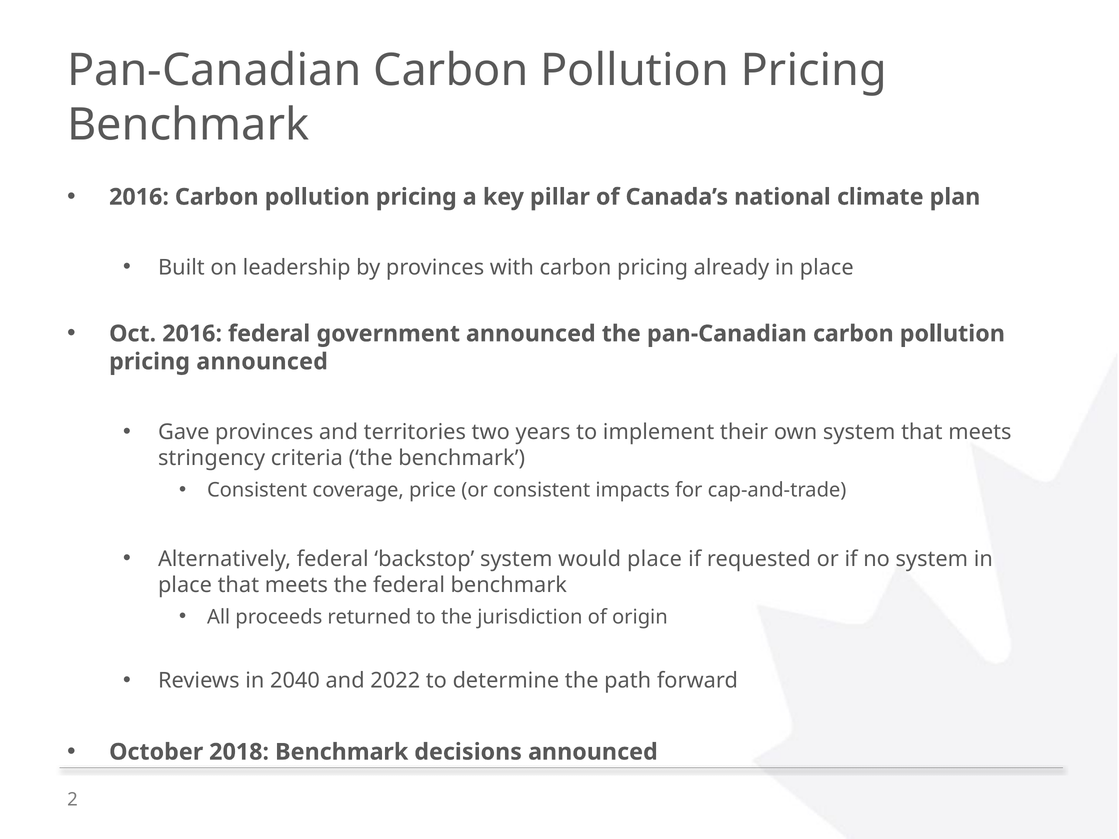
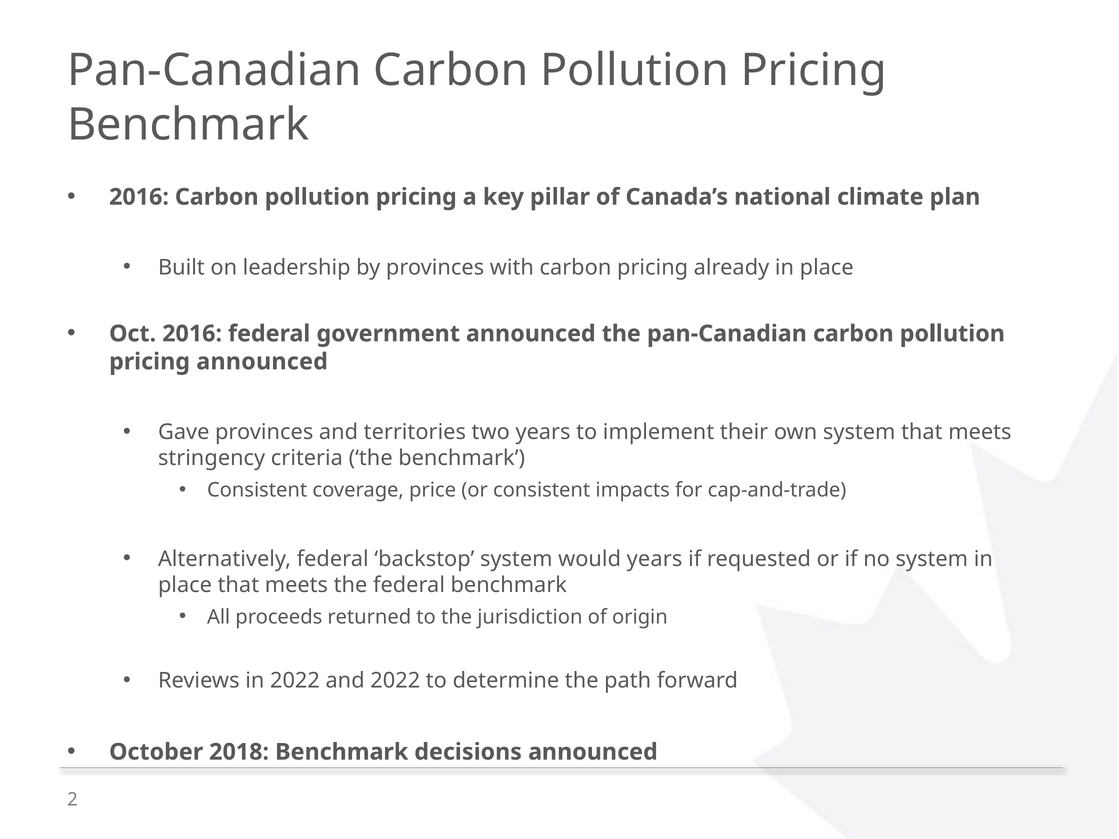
would place: place -> years
in 2040: 2040 -> 2022
